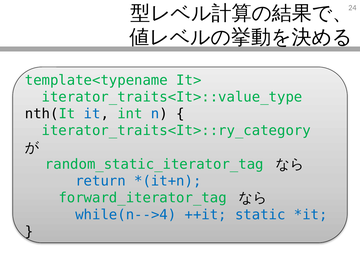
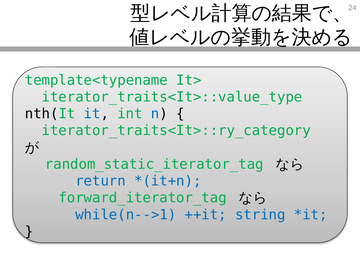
while(n-->4: while(n-->4 -> while(n-->1
static: static -> string
